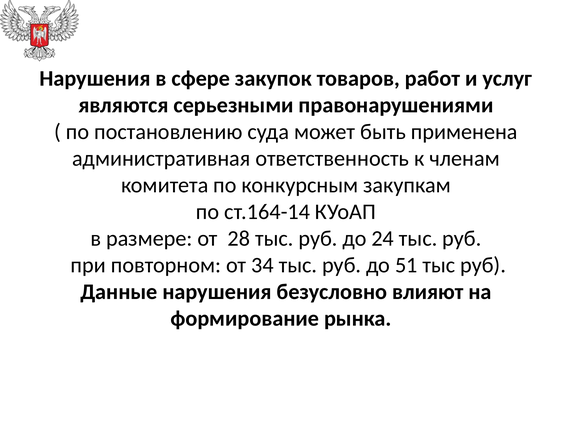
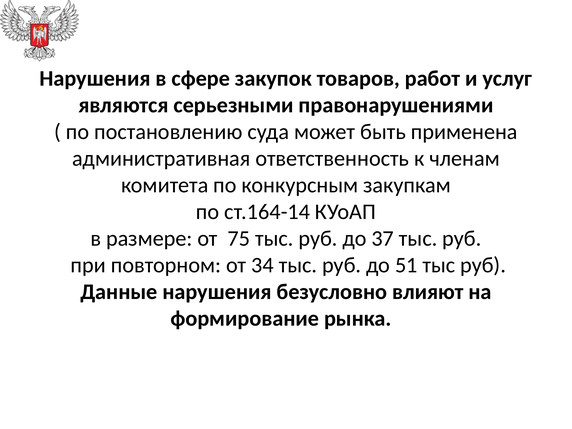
28: 28 -> 75
24: 24 -> 37
